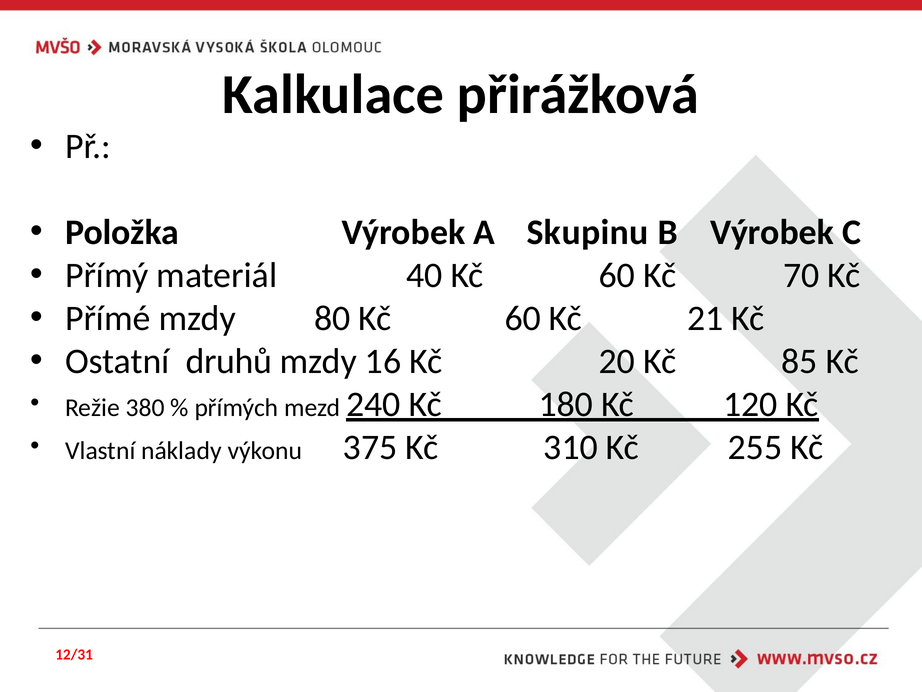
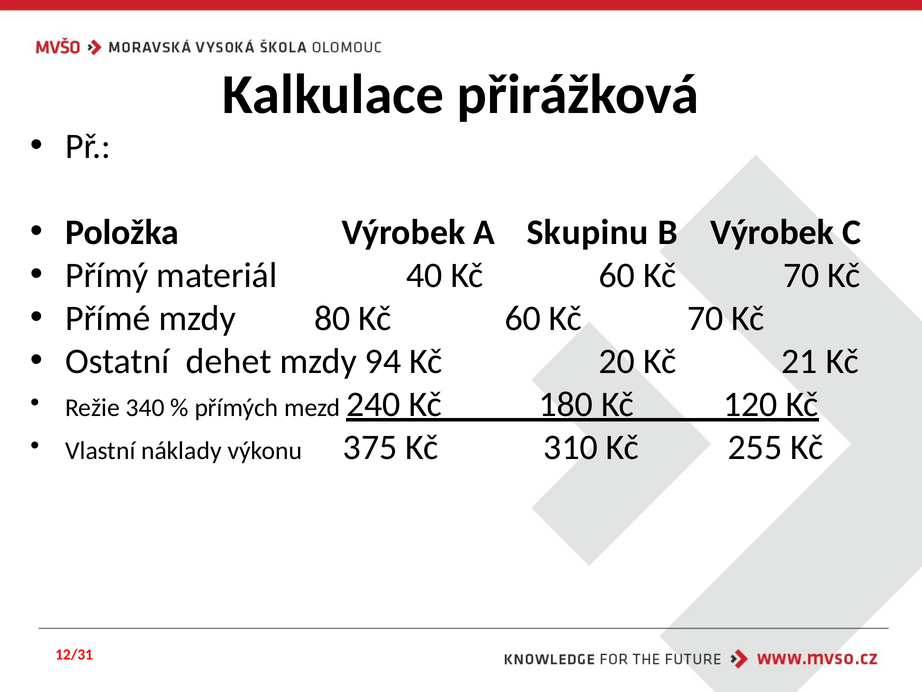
21 at (705, 318): 21 -> 70
druhů: druhů -> dehet
16: 16 -> 94
85: 85 -> 21
380: 380 -> 340
